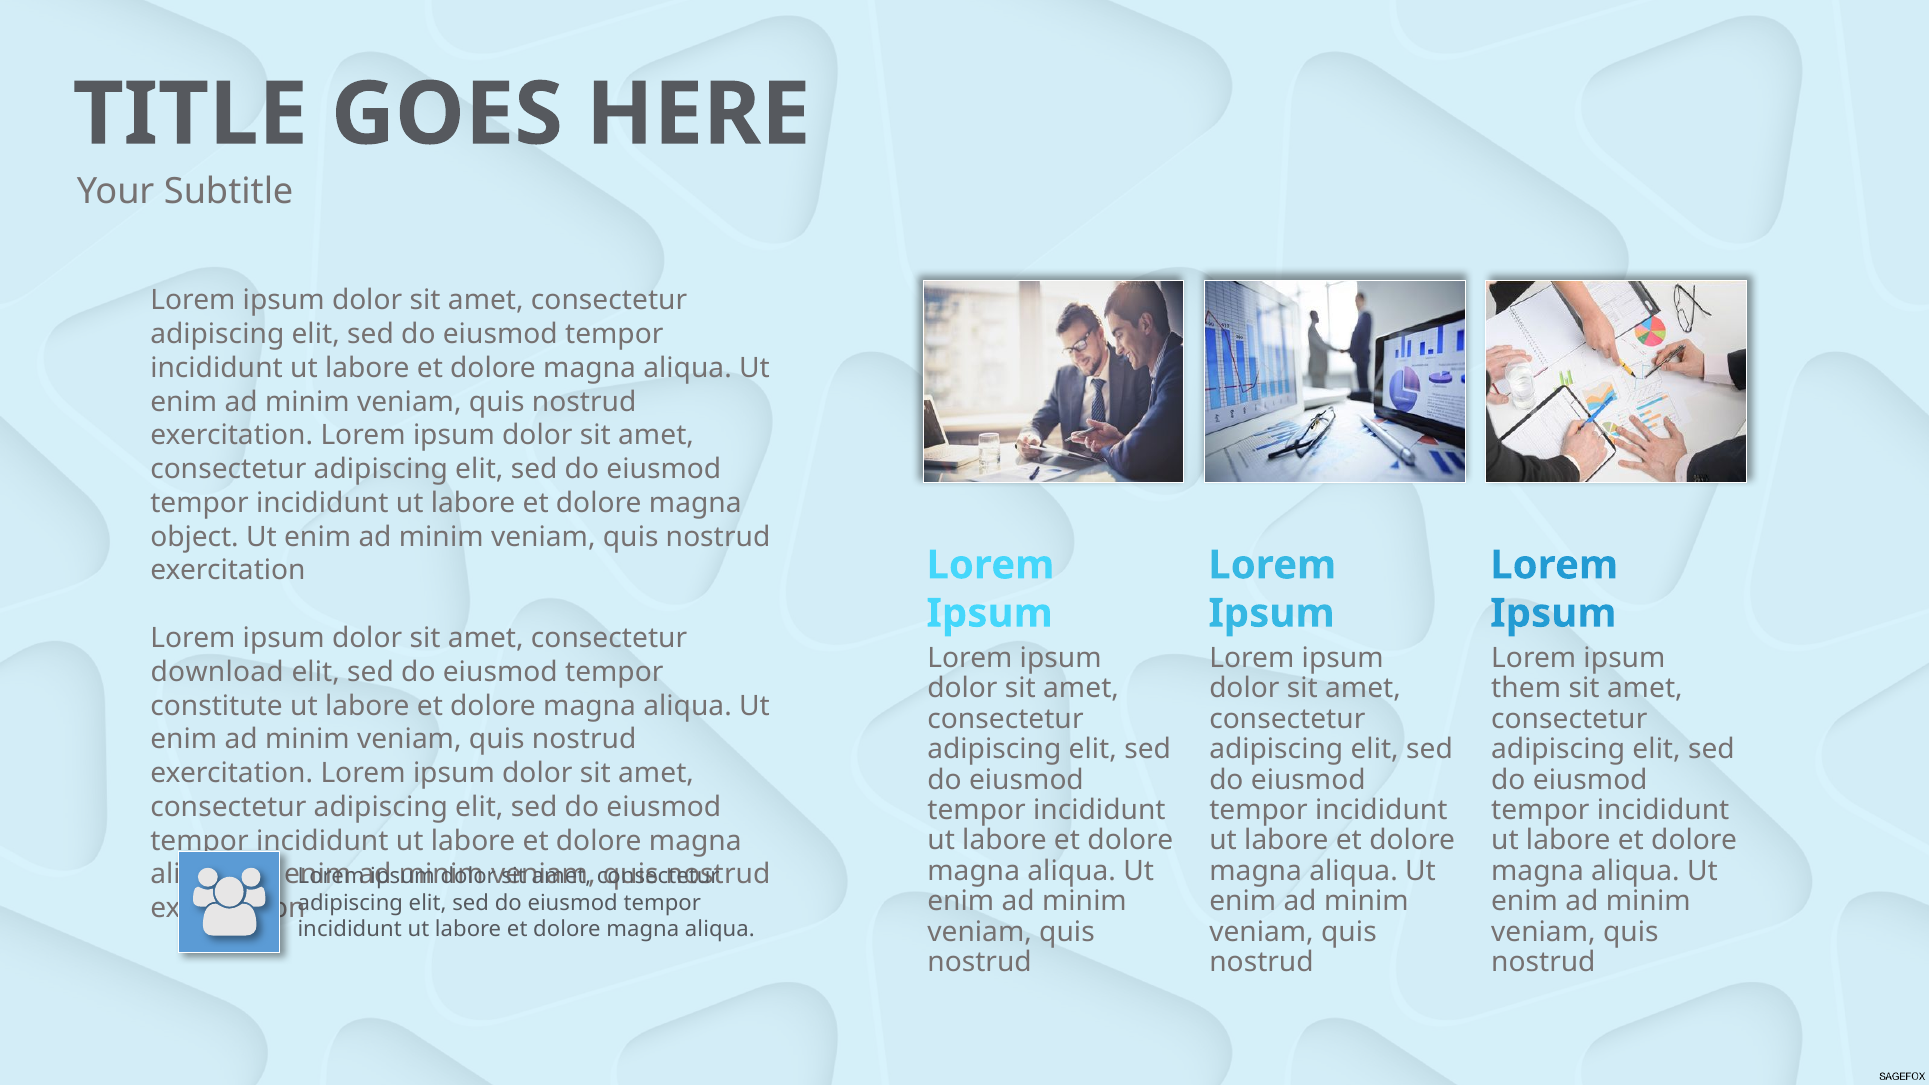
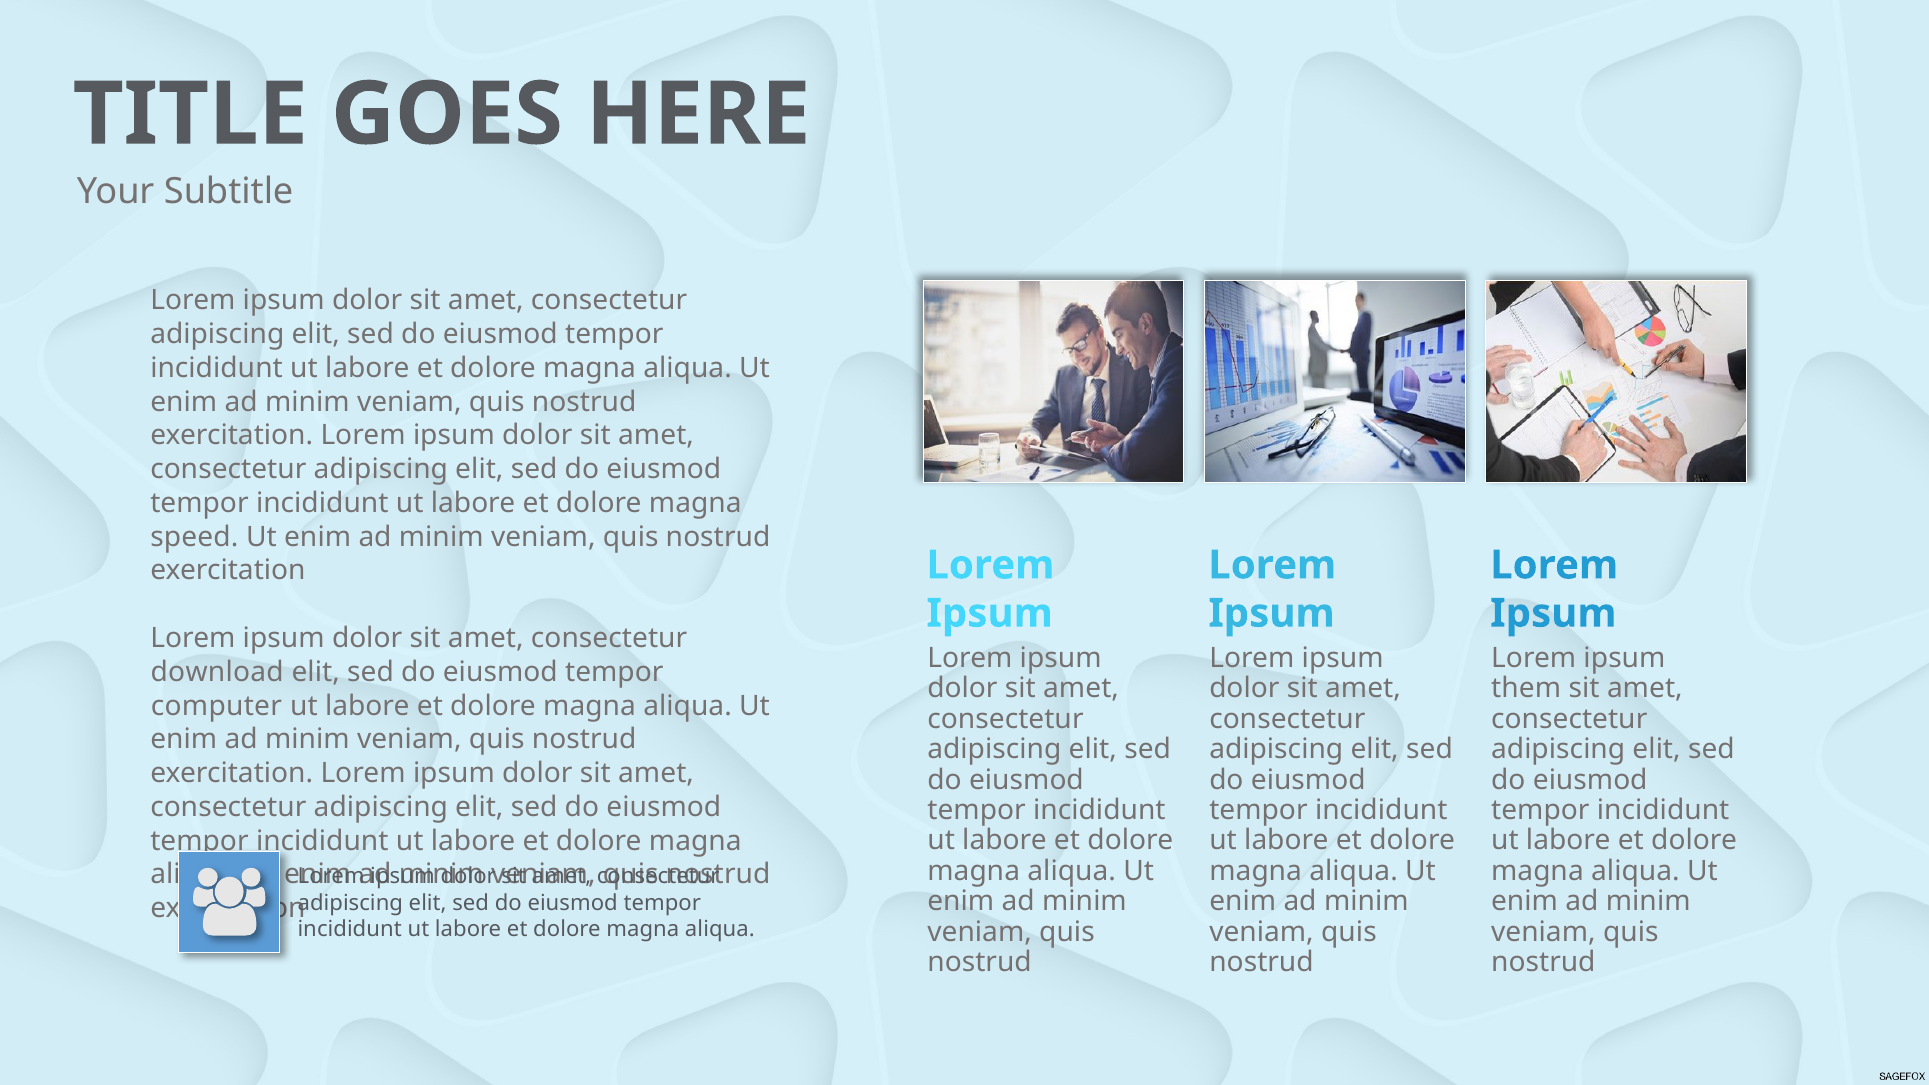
object: object -> speed
constitute: constitute -> computer
